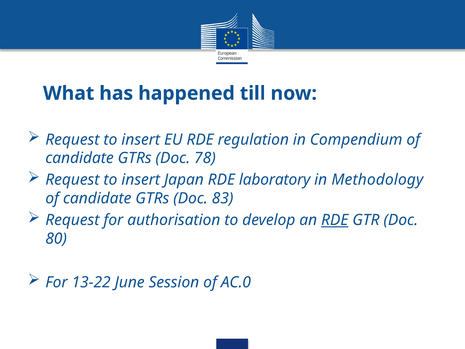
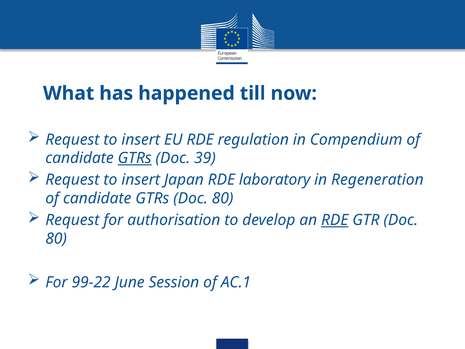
GTRs at (135, 158) underline: none -> present
78: 78 -> 39
Methodology: Methodology -> Regeneration
GTRs Doc 83: 83 -> 80
13-22: 13-22 -> 99-22
AC.0: AC.0 -> AC.1
